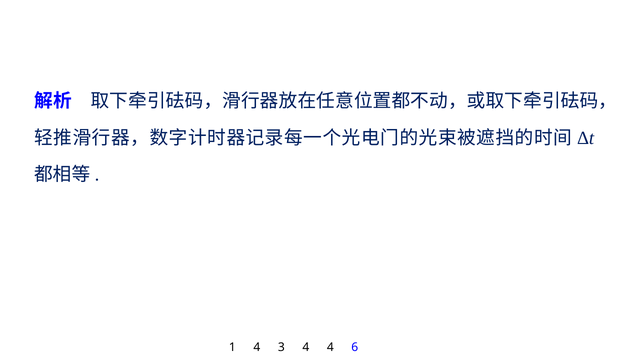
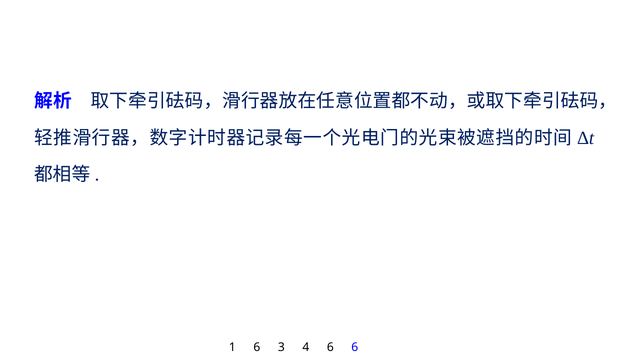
1 4: 4 -> 6
4 4: 4 -> 6
